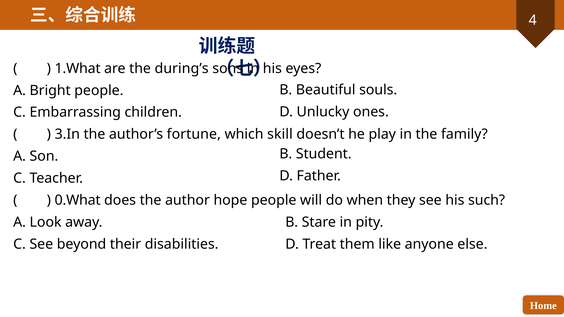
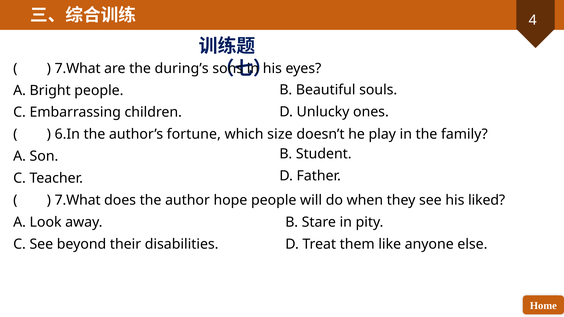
1.What at (78, 68): 1.What -> 7.What
3.In: 3.In -> 6.In
skill: skill -> size
0.What at (78, 200): 0.What -> 7.What
such: such -> liked
